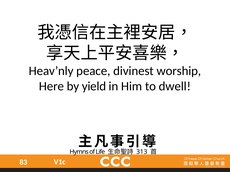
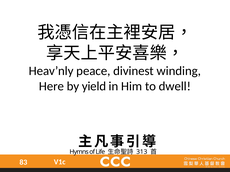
worship: worship -> winding
